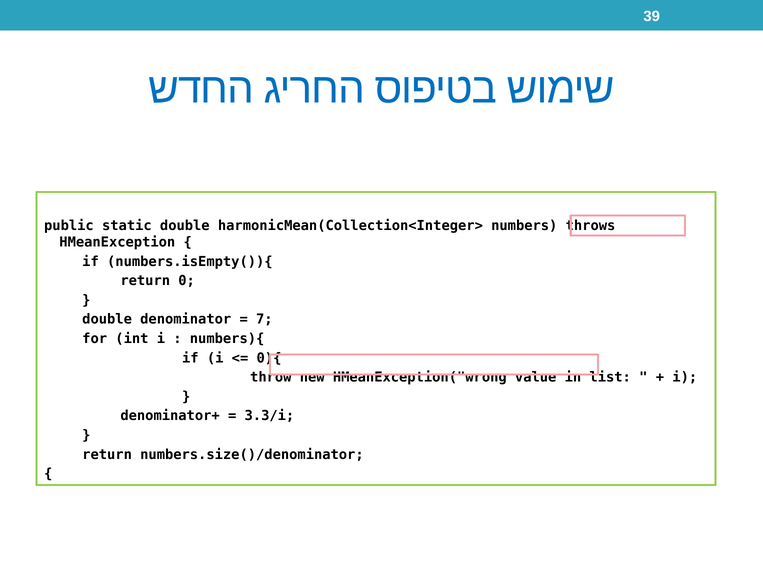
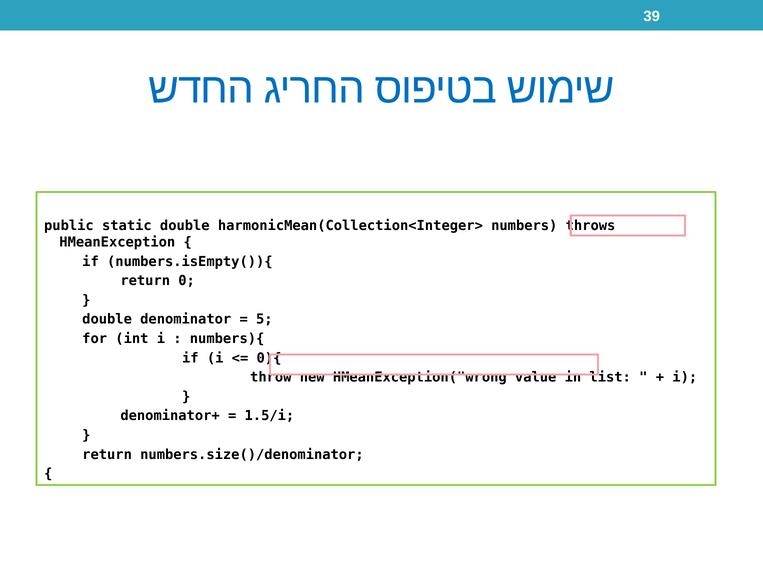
7: 7 -> 5
3.3/i: 3.3/i -> 1.5/i
